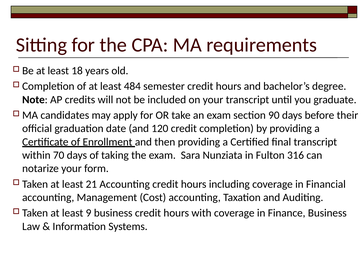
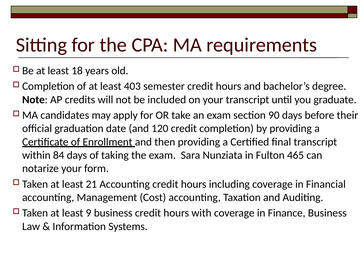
484: 484 -> 403
70: 70 -> 84
316: 316 -> 465
